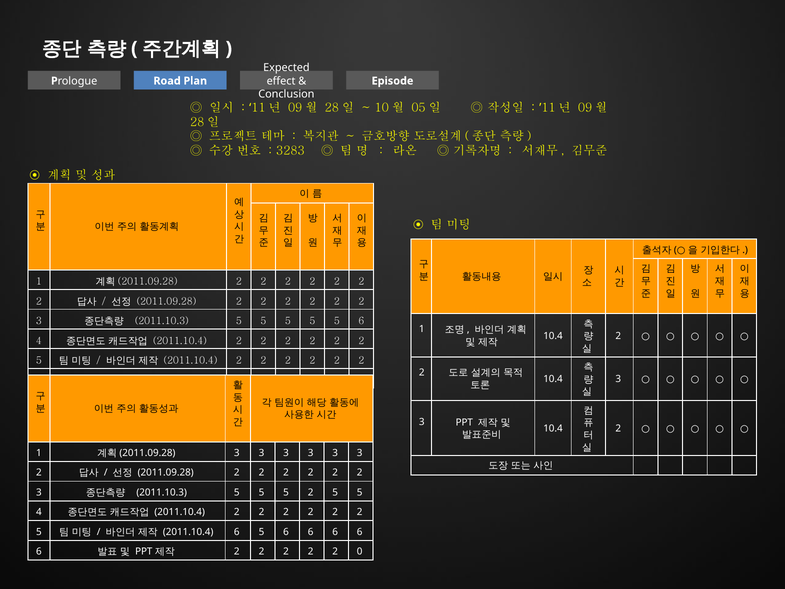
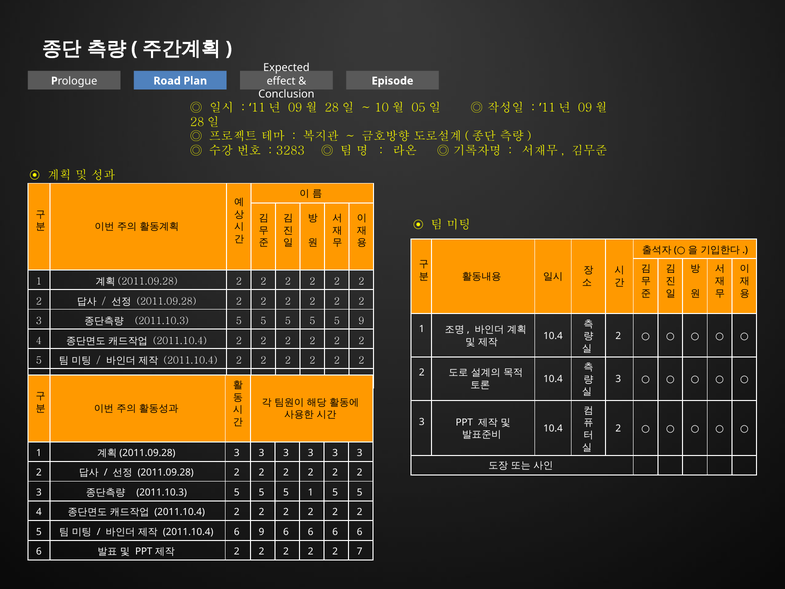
5 5 6: 6 -> 9
5 2: 2 -> 1
6 5: 5 -> 9
0: 0 -> 7
